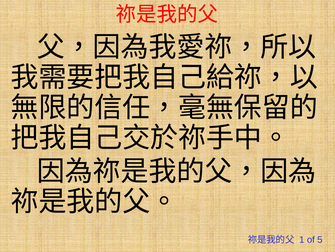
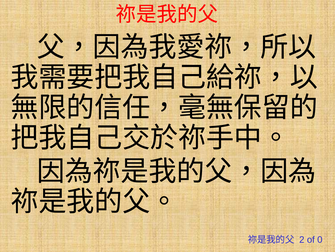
1: 1 -> 2
5: 5 -> 0
